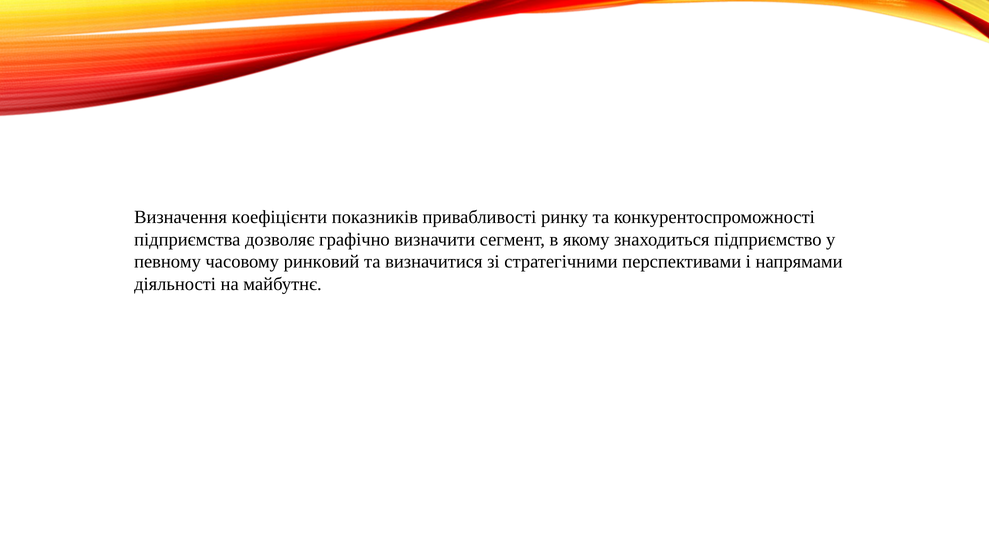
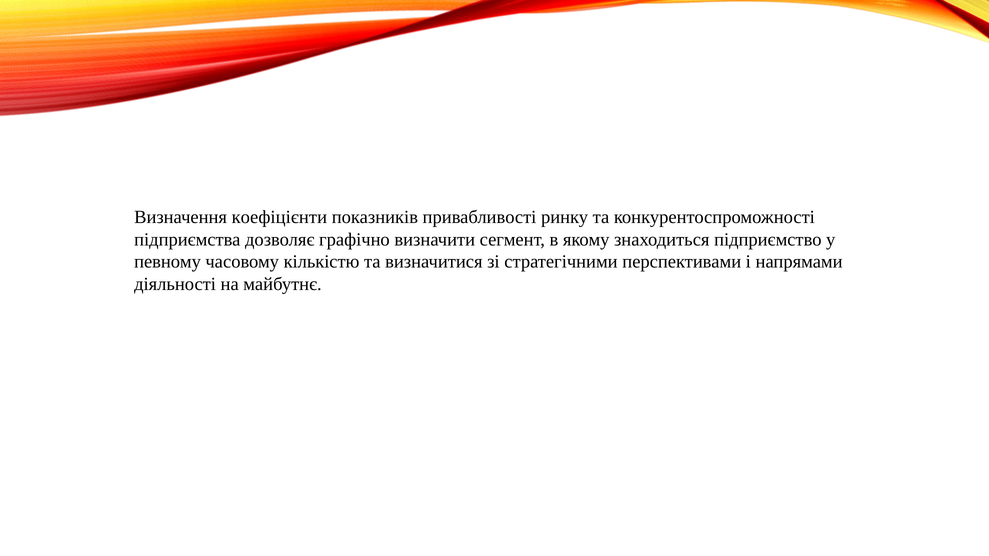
ринковий: ринковий -> кількістю
